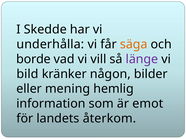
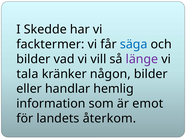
underhålla: underhålla -> facktermer
säga colour: orange -> blue
borde at (33, 59): borde -> bilder
bild: bild -> tala
mening: mening -> handlar
